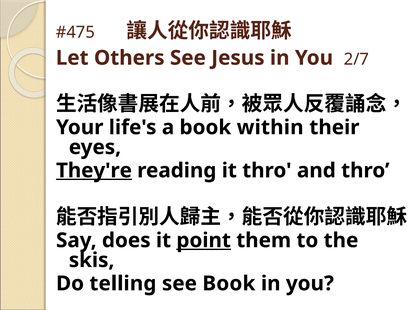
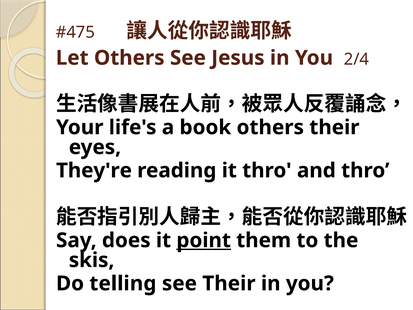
2/7: 2/7 -> 2/4
book within: within -> others
They're underline: present -> none
see Book: Book -> Their
